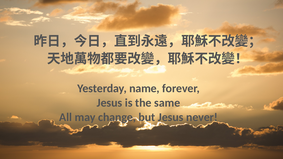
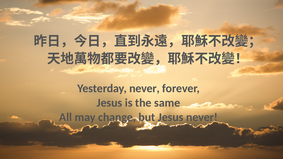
Yesterday name: name -> never
